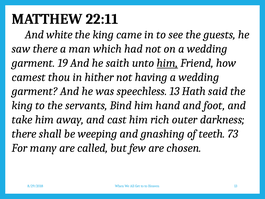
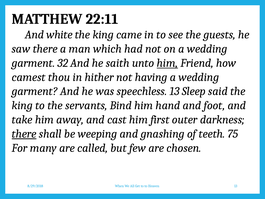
19: 19 -> 32
Hath: Hath -> Sleep
rich: rich -> first
there at (24, 134) underline: none -> present
73: 73 -> 75
